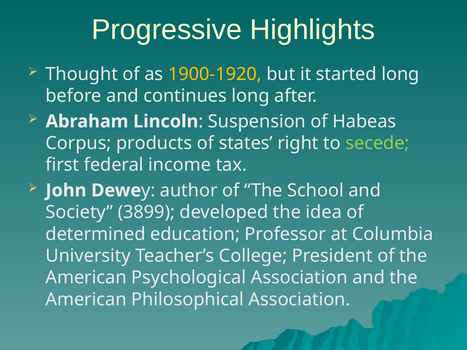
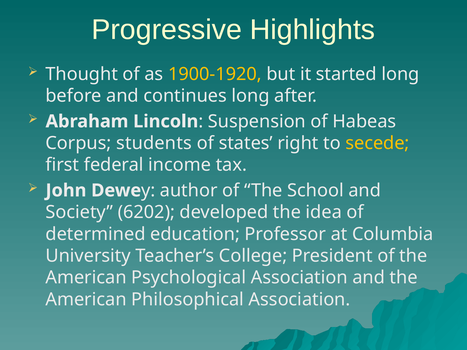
products: products -> students
secede colour: light green -> yellow
3899: 3899 -> 6202
